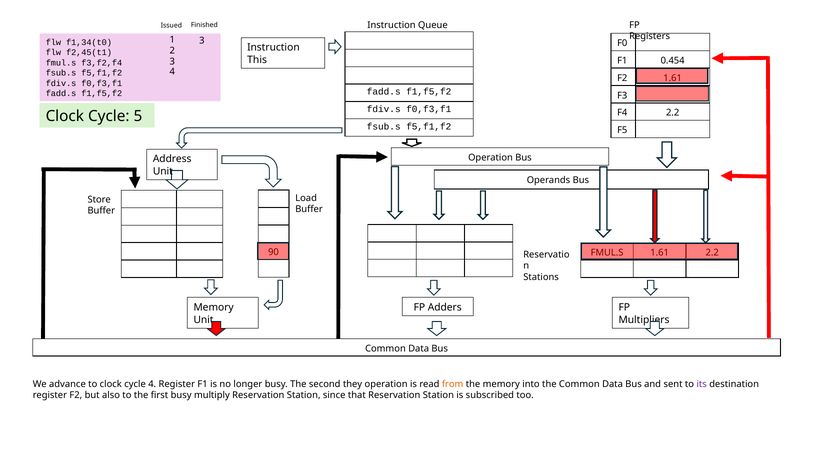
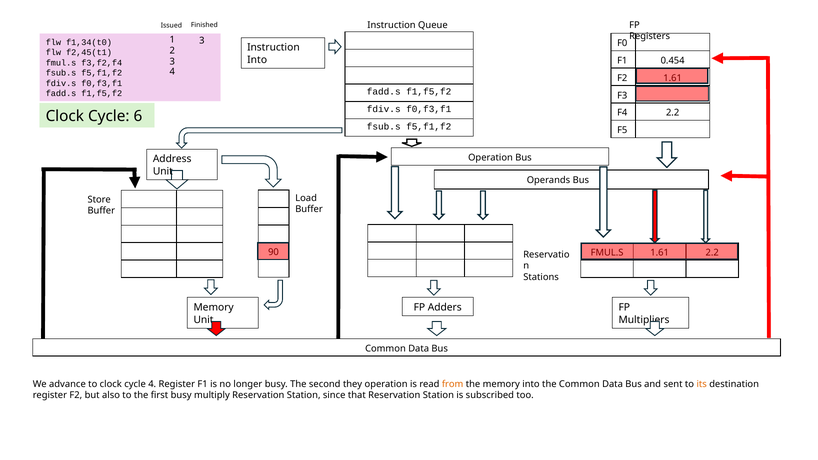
This at (257, 60): This -> Into
5: 5 -> 6
its colour: purple -> orange
